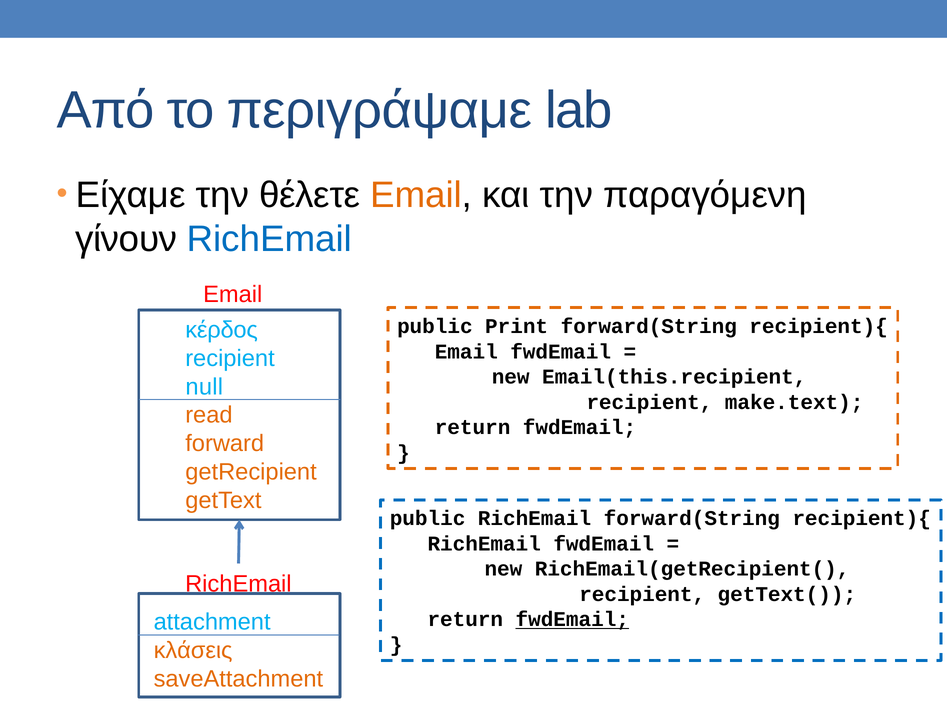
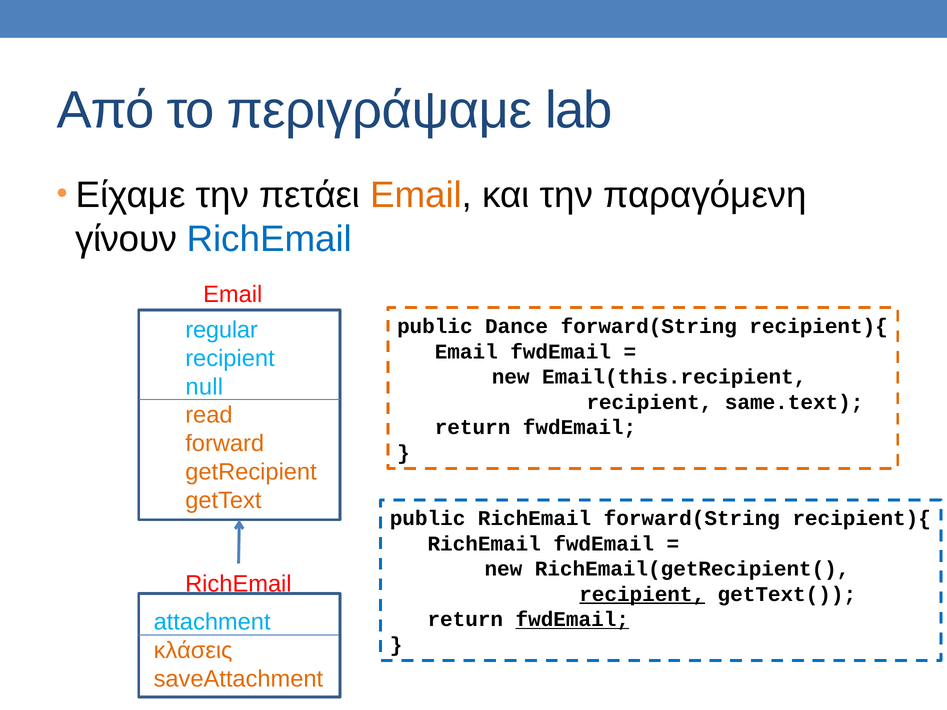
θέλετε: θέλετε -> πετάει
Print: Print -> Dance
κέρδος: κέρδος -> regular
make.text: make.text -> same.text
recipient at (642, 594) underline: none -> present
